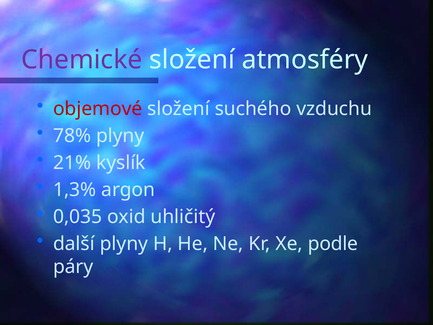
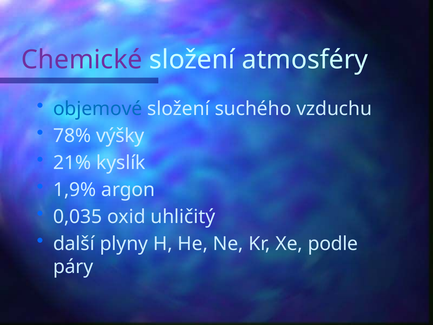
objemové colour: red -> blue
78% plyny: plyny -> výšky
1,3%: 1,3% -> 1,9%
